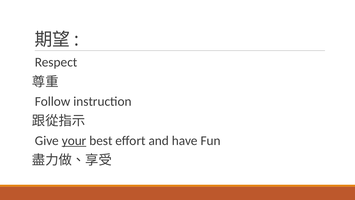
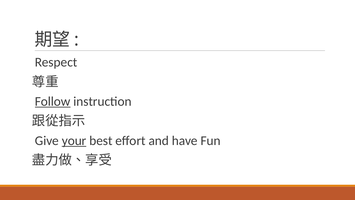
Follow underline: none -> present
